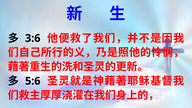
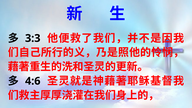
3:6: 3:6 -> 3:3
5:6: 5:6 -> 4:6
